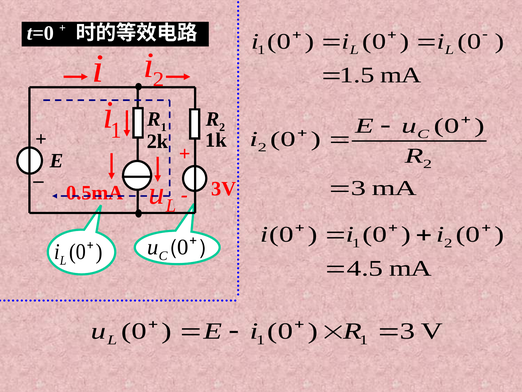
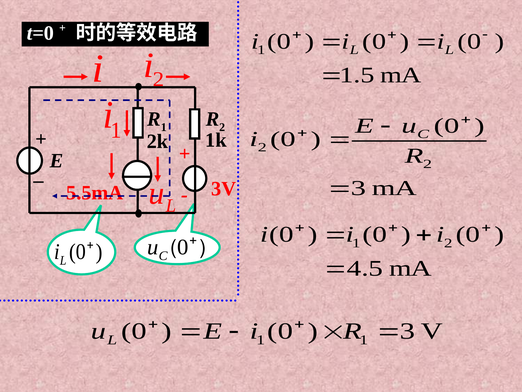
0.5mA: 0.5mA -> 5.5mA
